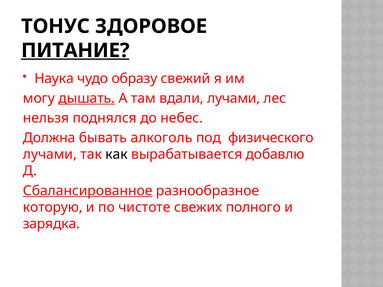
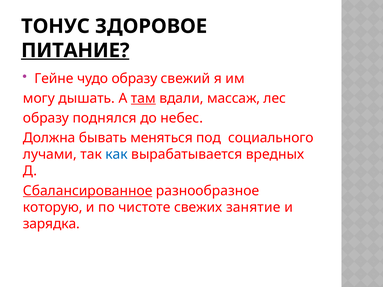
Наука: Наука -> Гейне
дышать underline: present -> none
там underline: none -> present
вдали лучами: лучами -> массаж
нельзя at (46, 118): нельзя -> образу
алкоголь: алкоголь -> меняться
физического: физического -> социального
как colour: black -> blue
добавлю: добавлю -> вредных
полного: полного -> занятие
